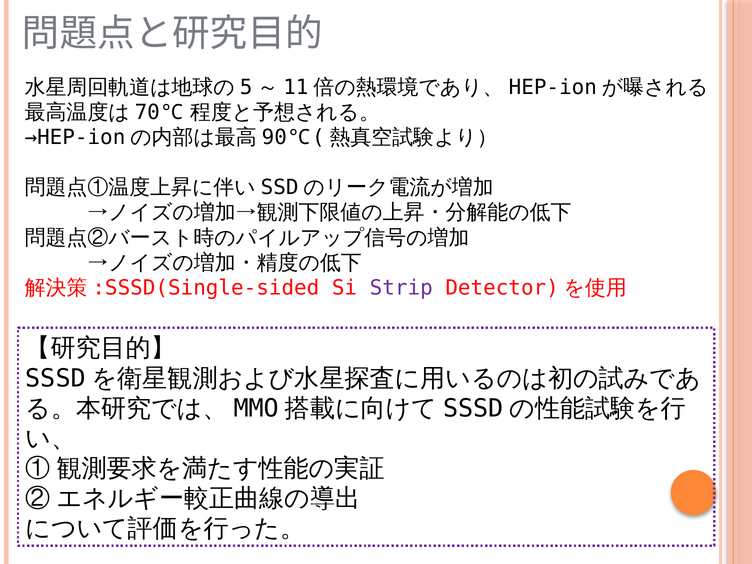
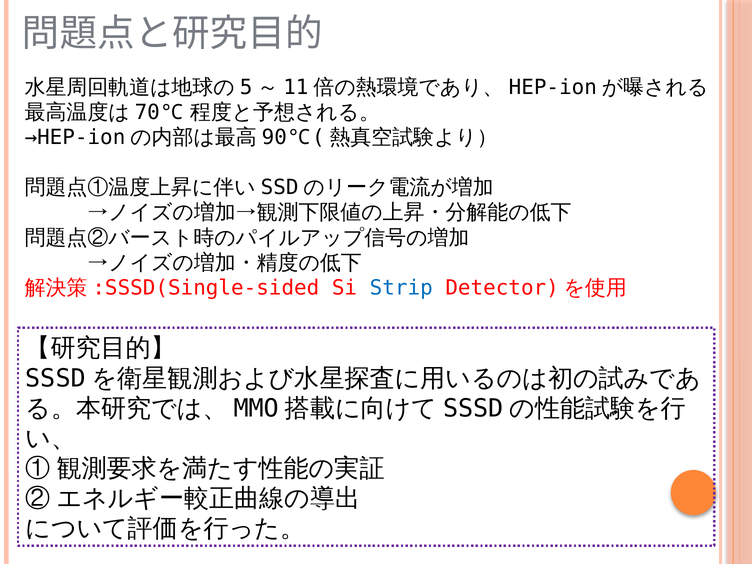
Strip colour: purple -> blue
